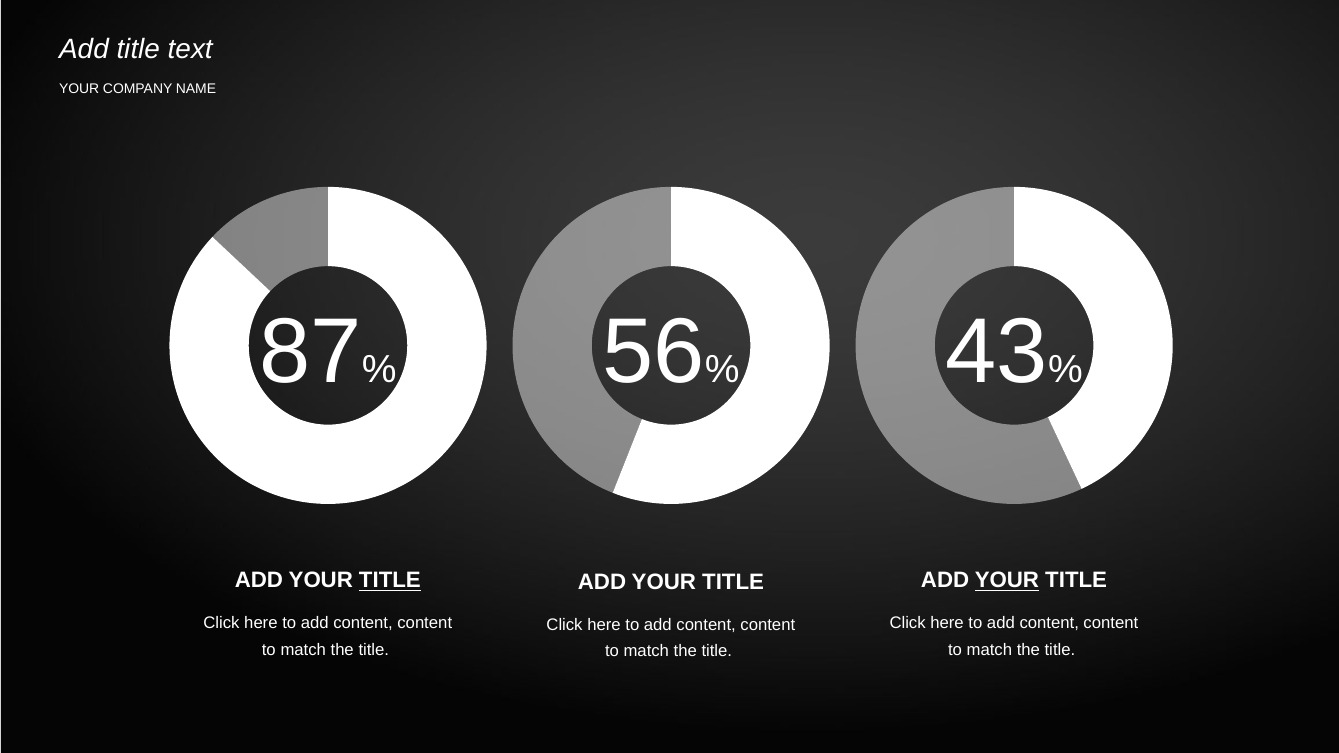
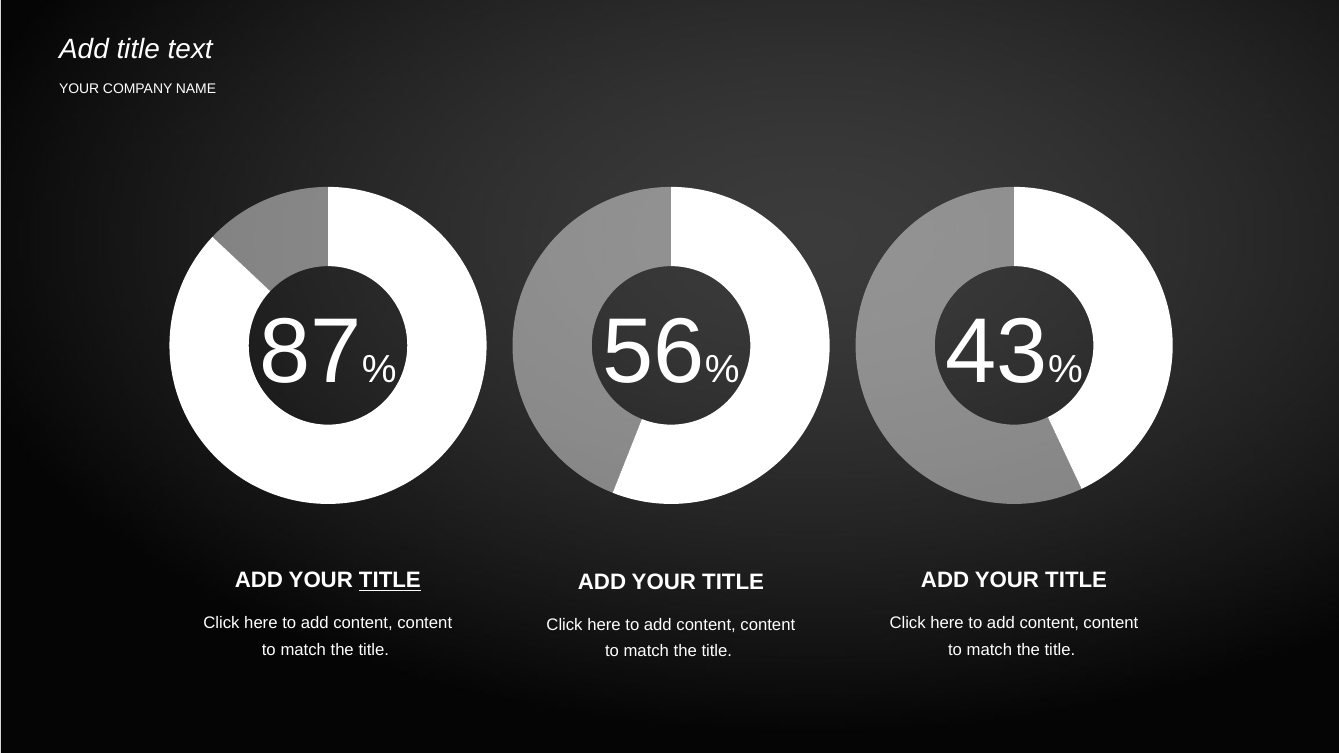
YOUR at (1007, 581) underline: present -> none
